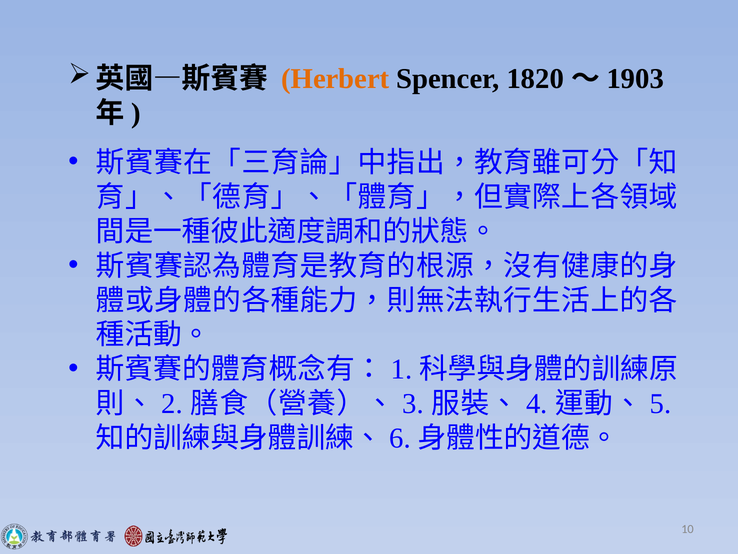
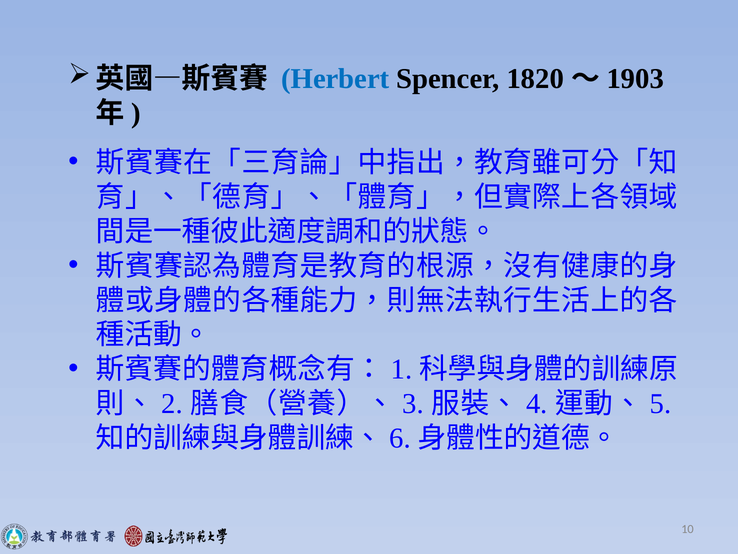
Herbert colour: orange -> blue
